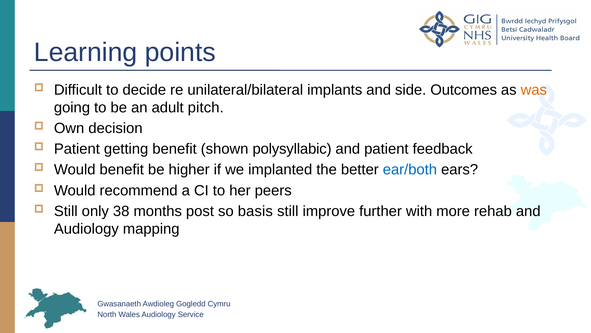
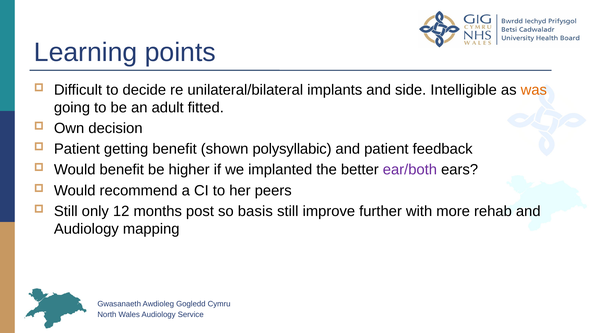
Outcomes: Outcomes -> Intelligible
pitch: pitch -> fitted
ear/both colour: blue -> purple
38: 38 -> 12
